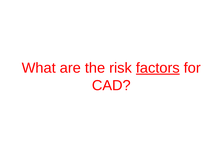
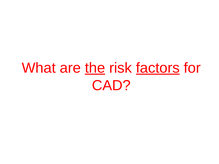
the underline: none -> present
